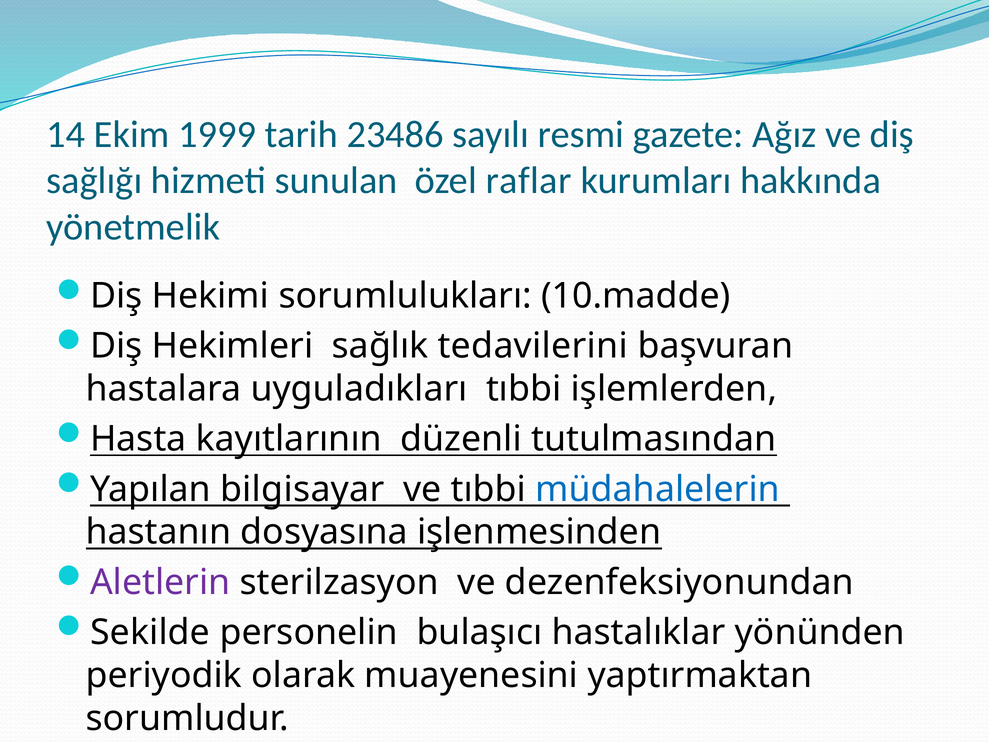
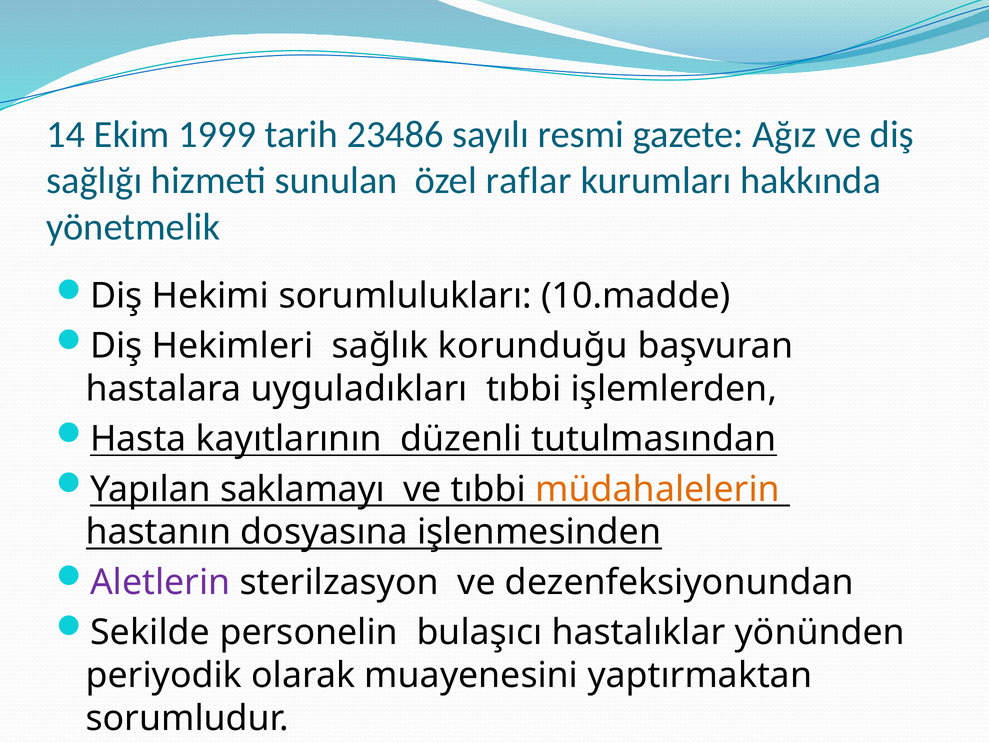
tedavilerini: tedavilerini -> korunduğu
bilgisayar: bilgisayar -> saklamayı
müdahalelerin colour: blue -> orange
